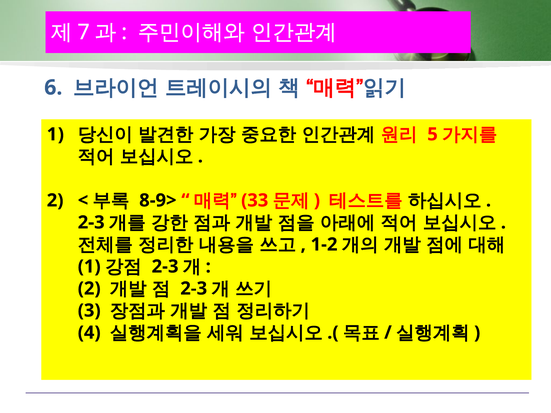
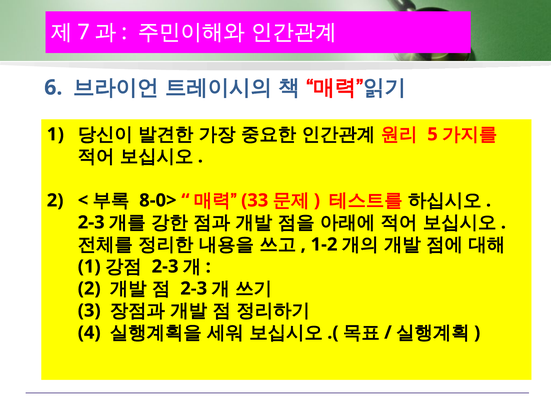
8-9>: 8-9> -> 8-0>
